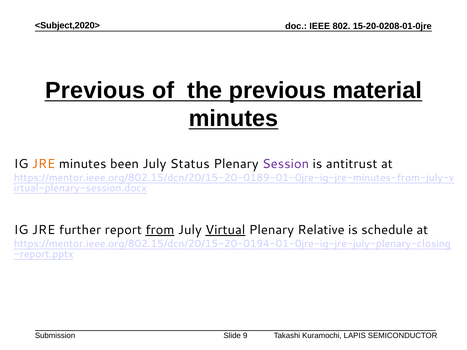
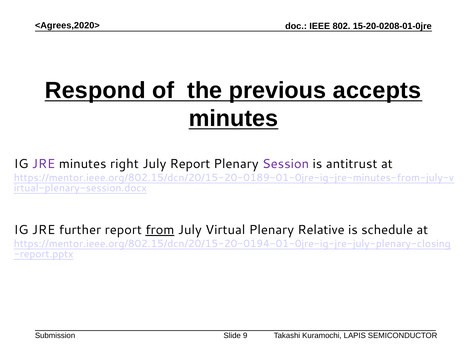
<Subject,2020>: <Subject,2020> -> <Agrees,2020>
Previous at (95, 91): Previous -> Respond
material: material -> accepts
JRE at (44, 164) colour: orange -> purple
been: been -> right
July Status: Status -> Report
Virtual underline: present -> none
